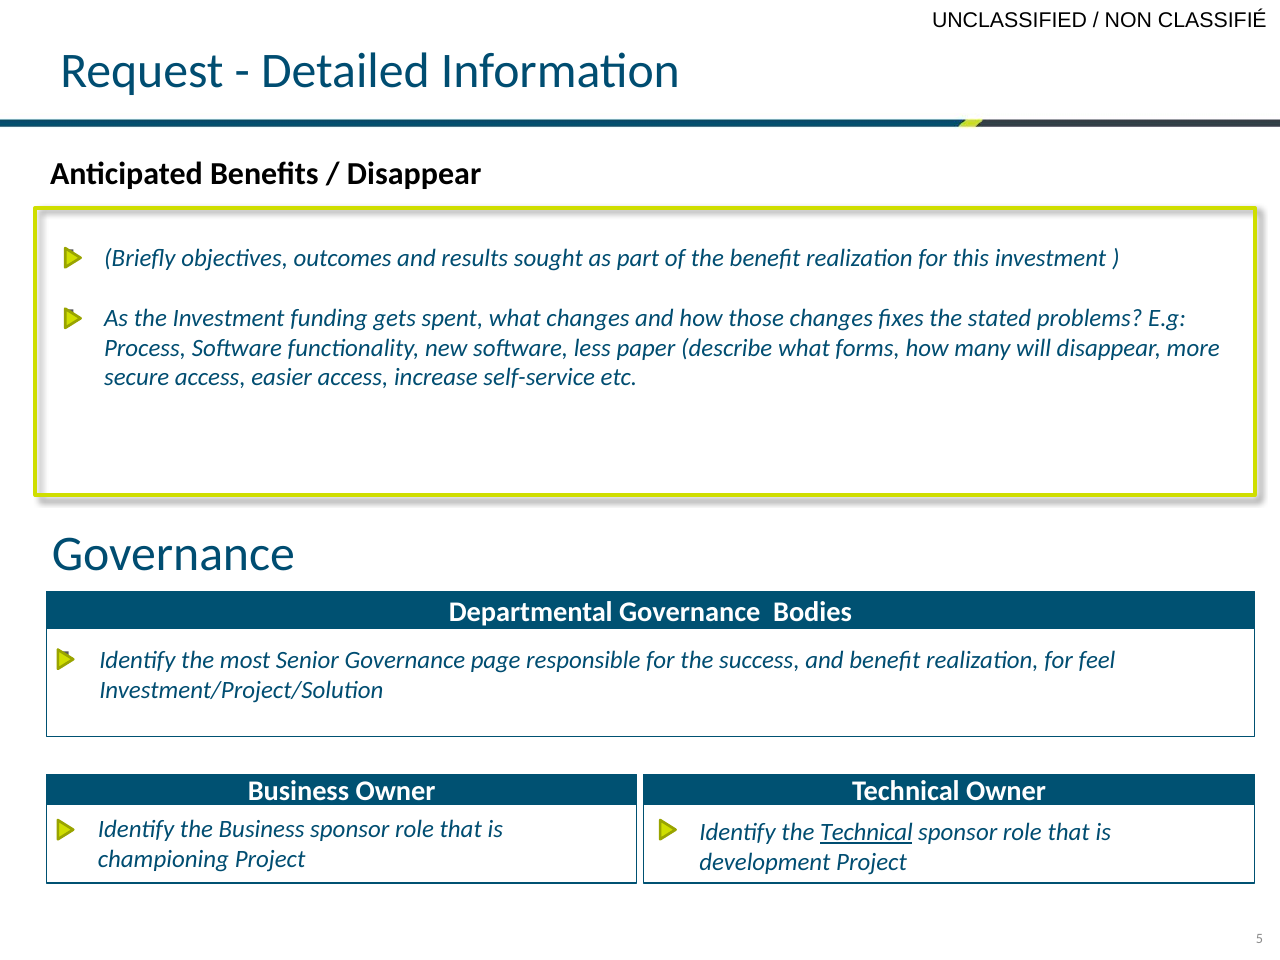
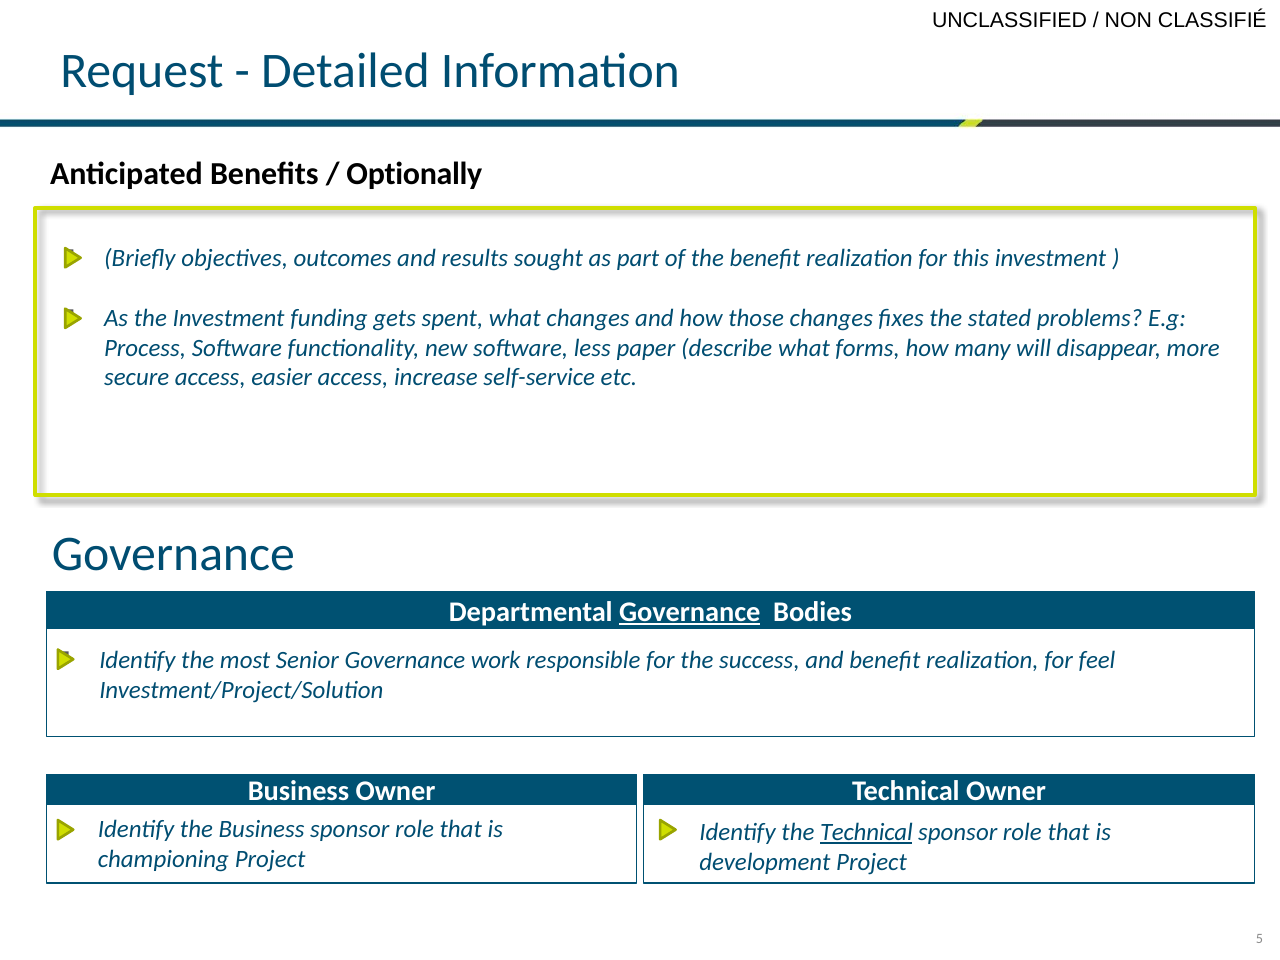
Disappear at (414, 174): Disappear -> Optionally
Governance at (690, 612) underline: none -> present
page: page -> work
